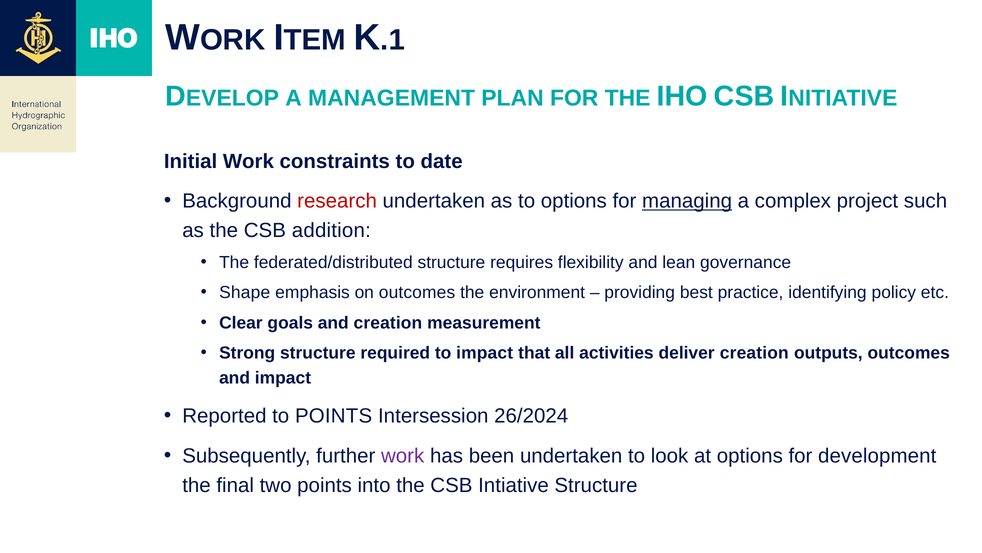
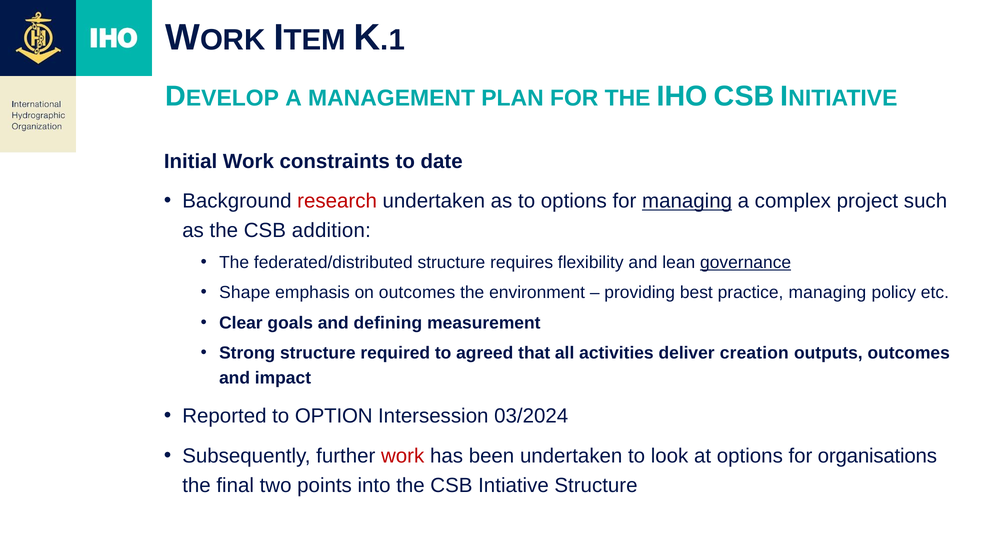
governance underline: none -> present
practice identifying: identifying -> managing
and creation: creation -> defining
to impact: impact -> agreed
to POINTS: POINTS -> OPTION
26/2024: 26/2024 -> 03/2024
work at (403, 455) colour: purple -> red
development: development -> organisations
